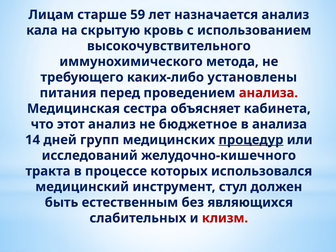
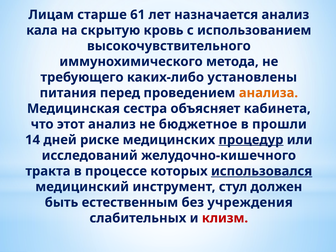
59: 59 -> 61
анализа at (268, 93) colour: red -> orange
в анализа: анализа -> прошли
групп: групп -> риске
использовался underline: none -> present
являющихся: являющихся -> учреждения
